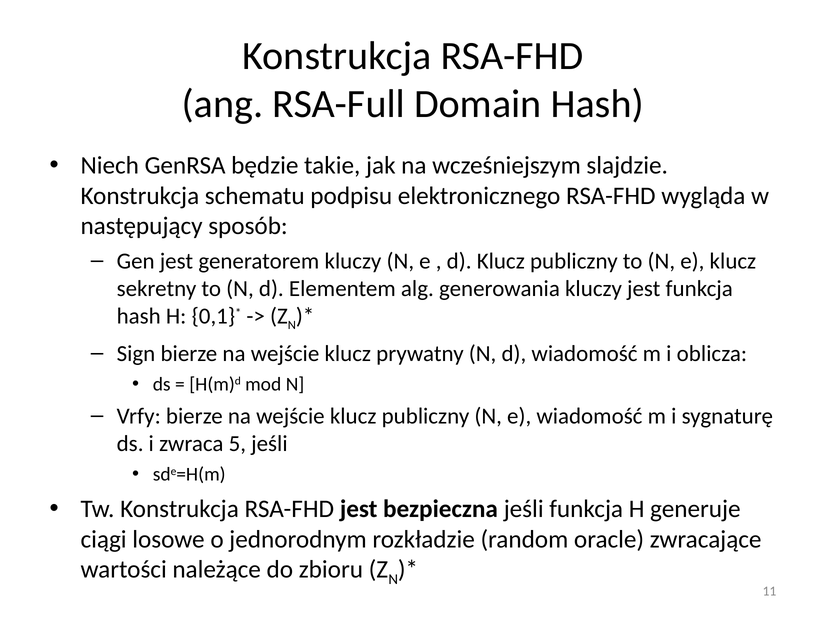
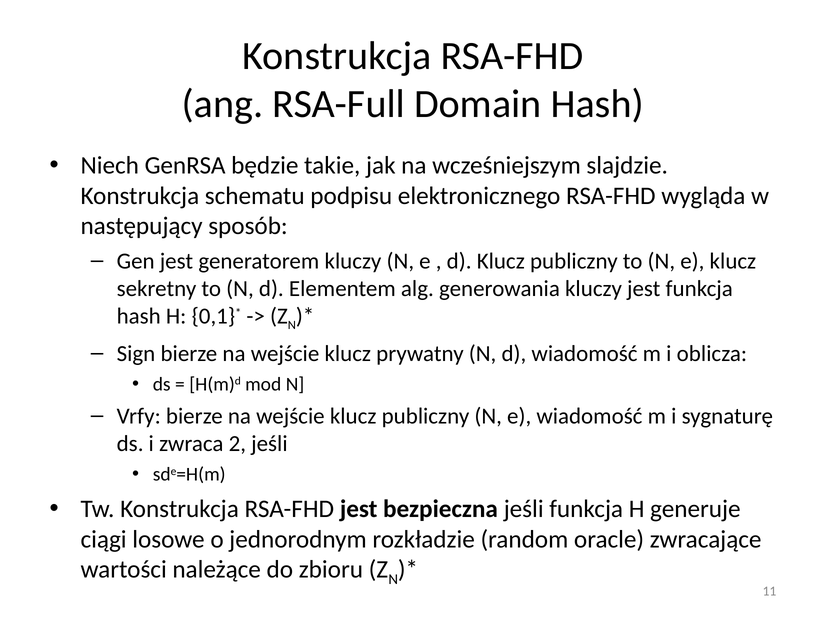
5: 5 -> 2
